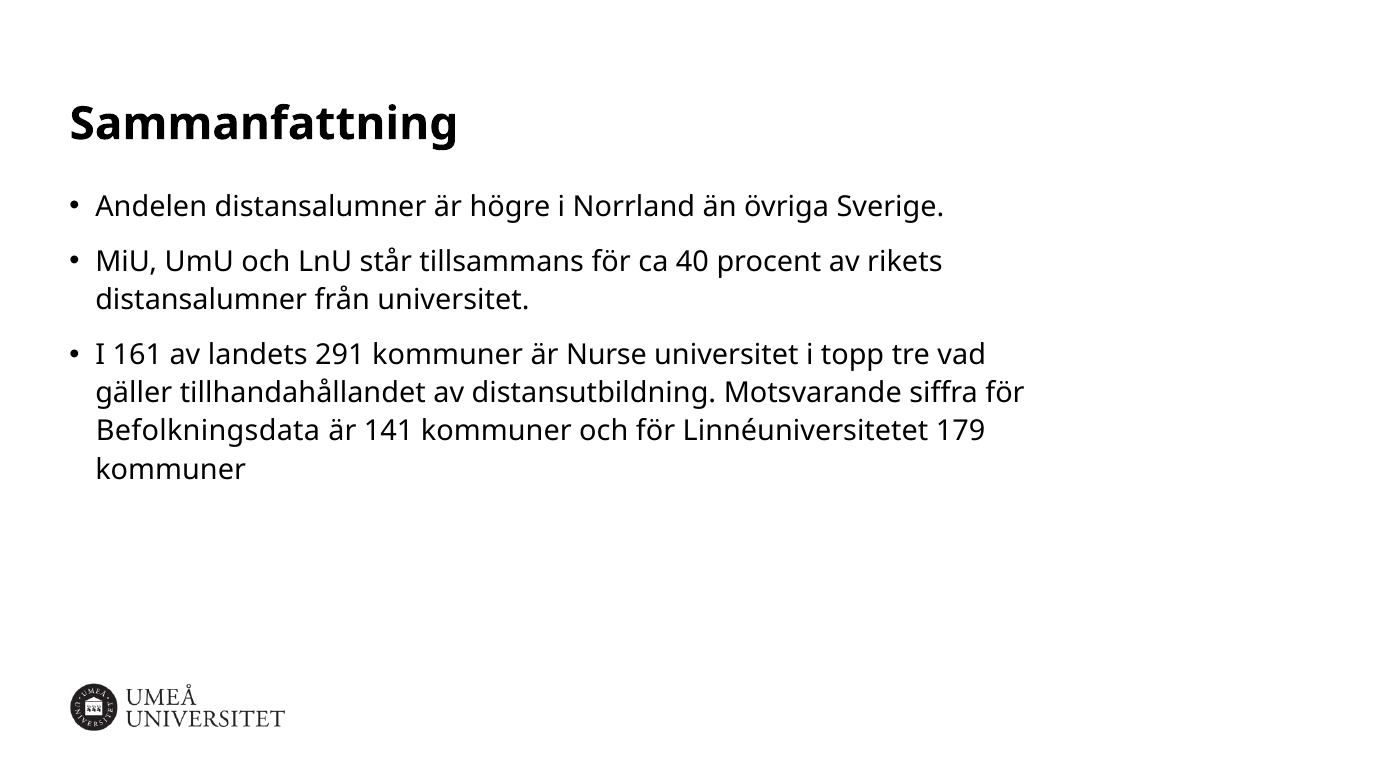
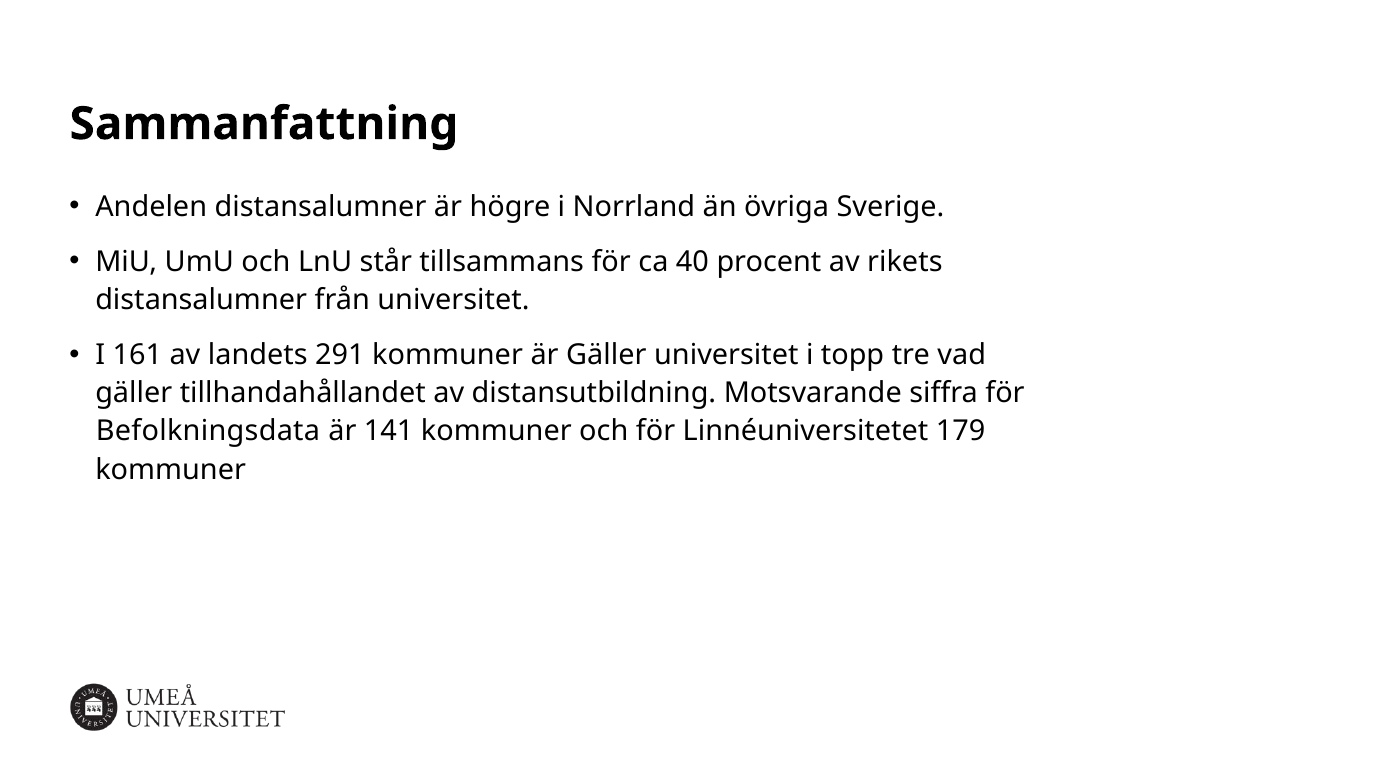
är Nurse: Nurse -> Gäller
